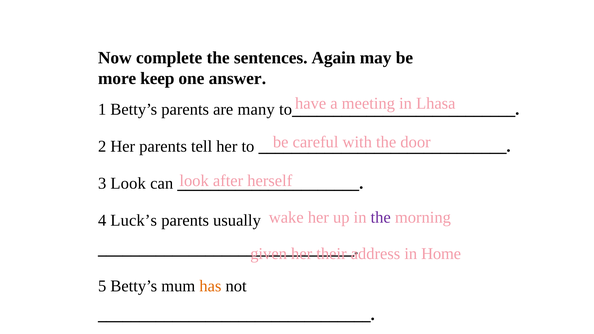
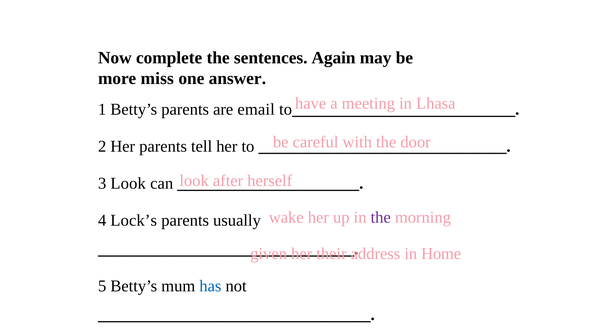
keep: keep -> miss
many: many -> email
Luck’s: Luck’s -> Lock’s
has colour: orange -> blue
